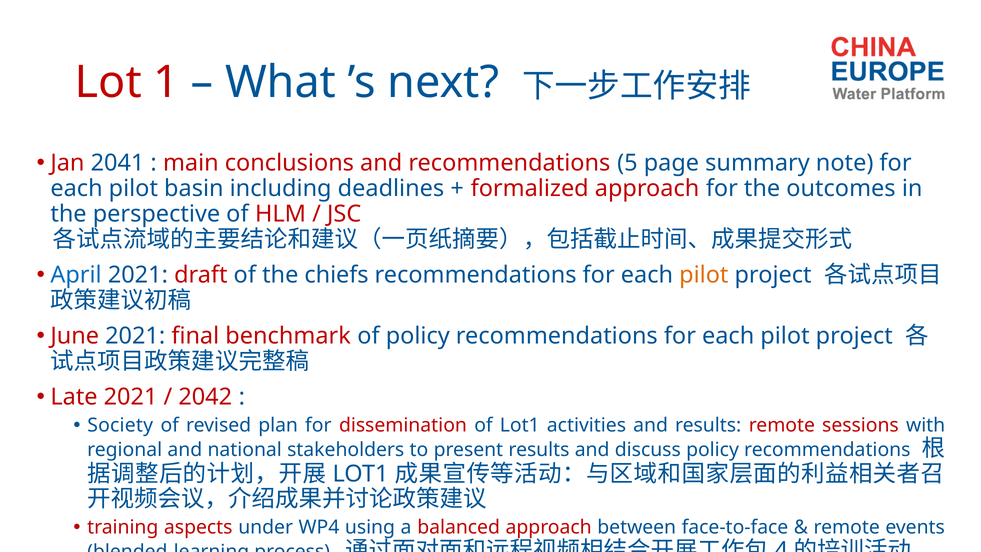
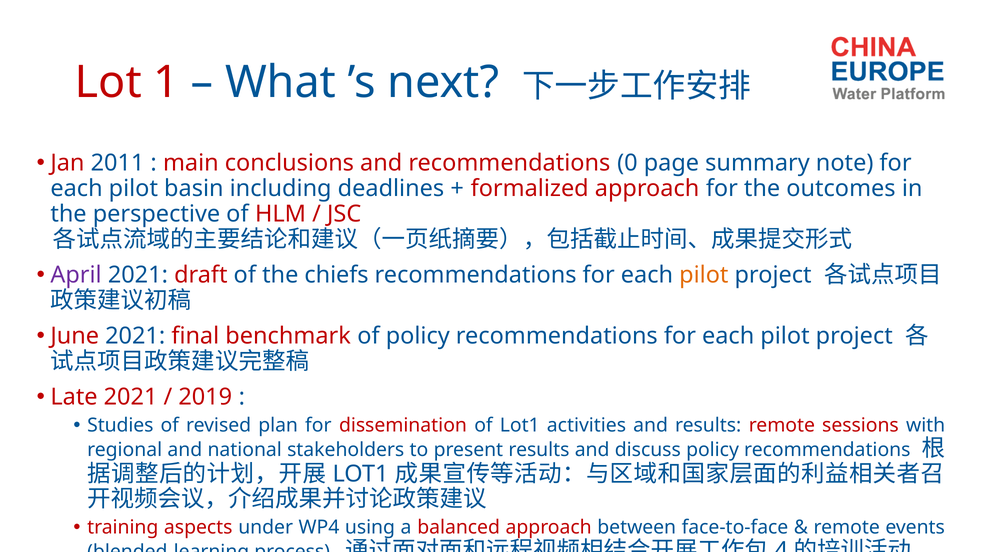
2041: 2041 -> 2011
5: 5 -> 0
April colour: blue -> purple
2042: 2042 -> 2019
Society: Society -> Studies
